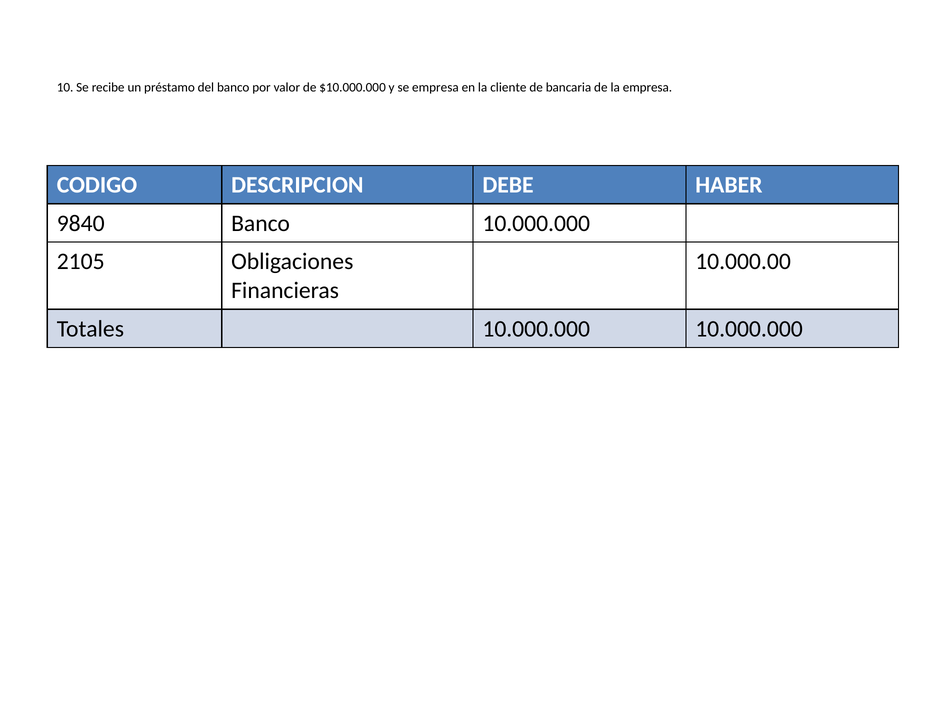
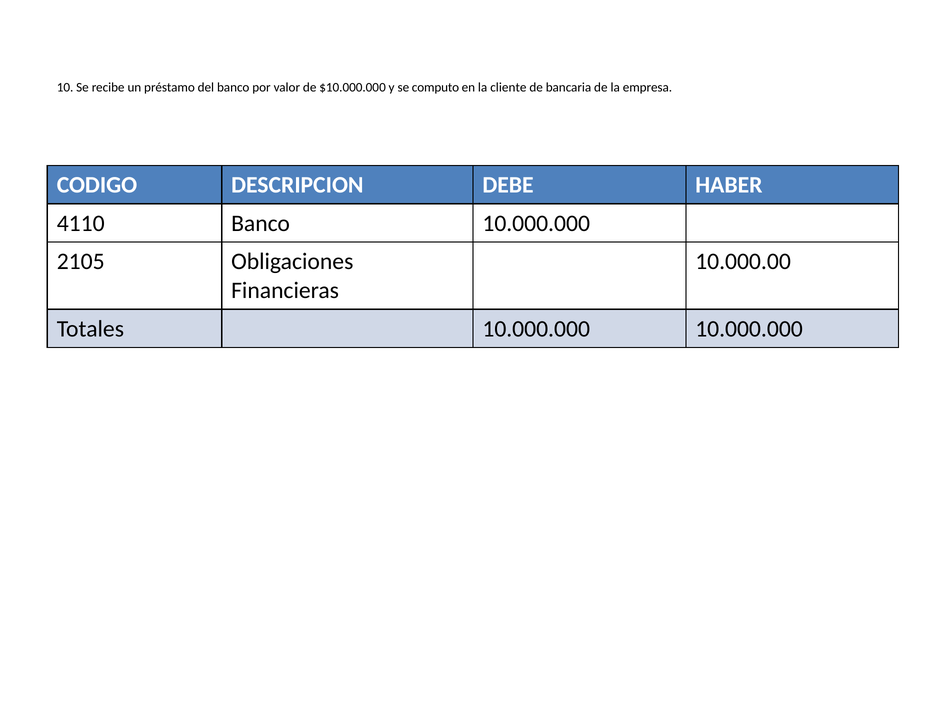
se empresa: empresa -> computo
9840: 9840 -> 4110
